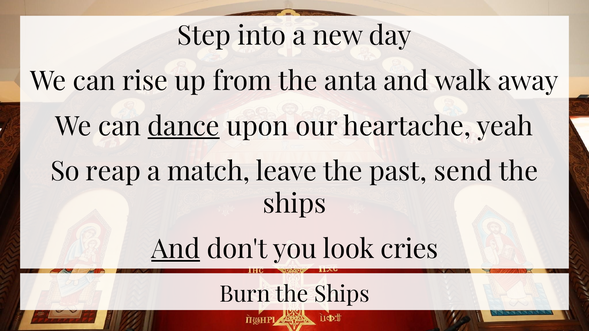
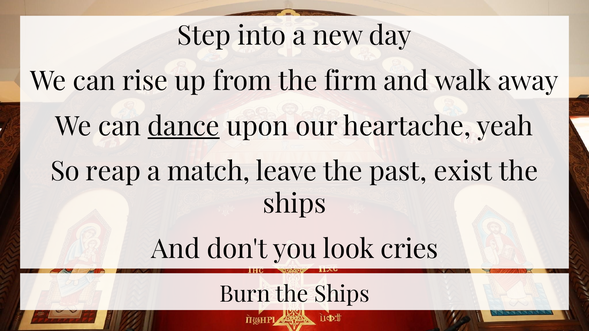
anta: anta -> firm
send: send -> exist
And at (176, 250) underline: present -> none
